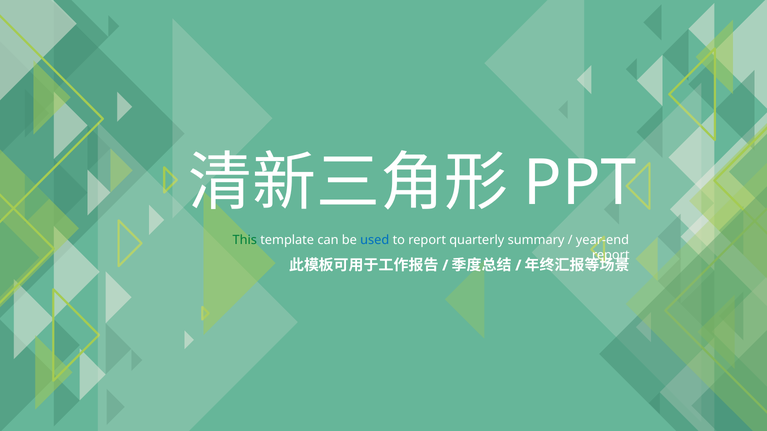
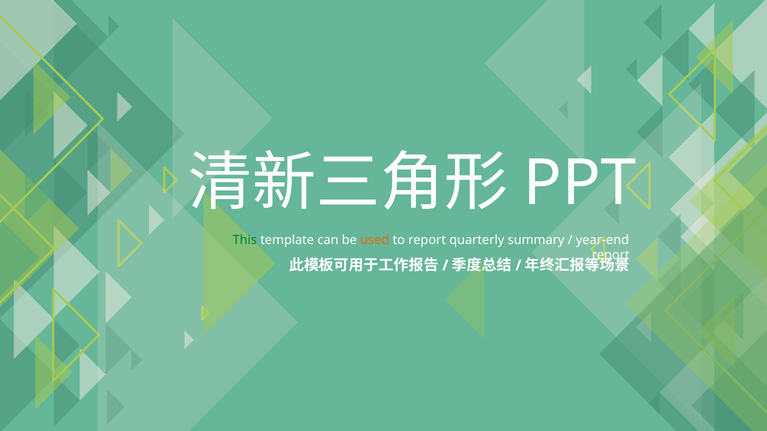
used colour: blue -> orange
